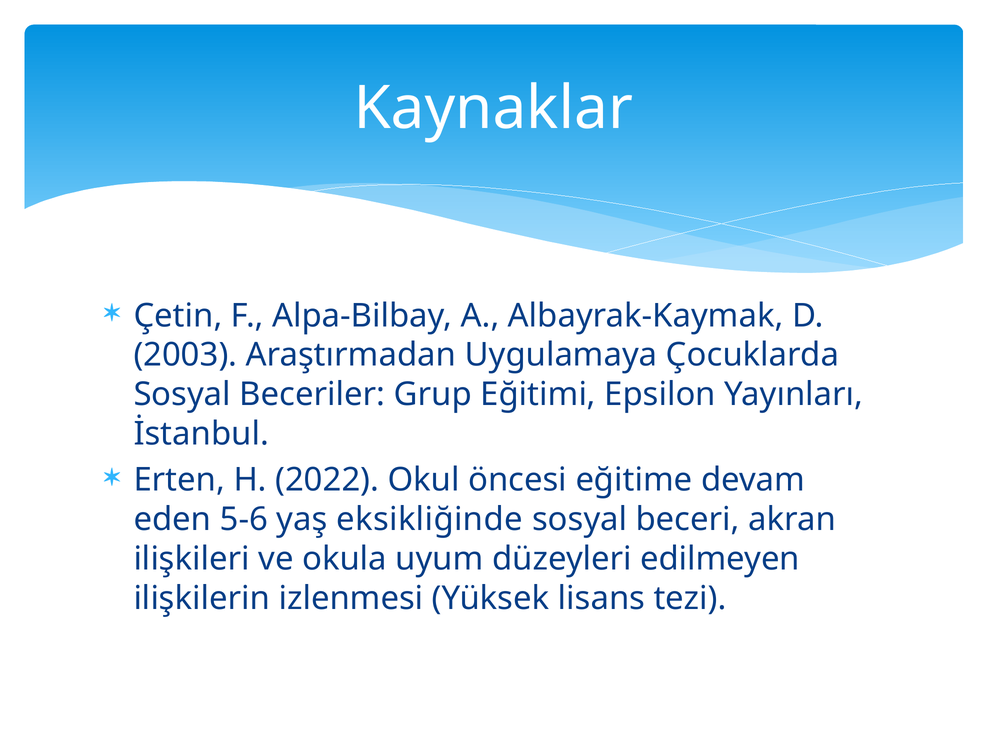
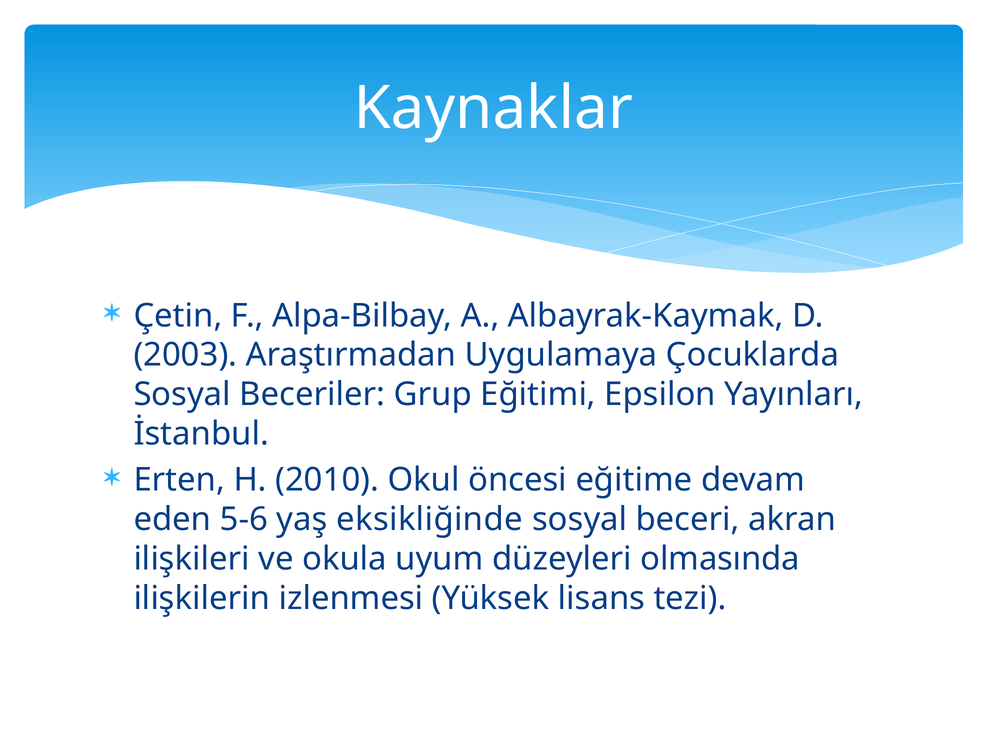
2022: 2022 -> 2010
edilmeyen: edilmeyen -> olmasında
